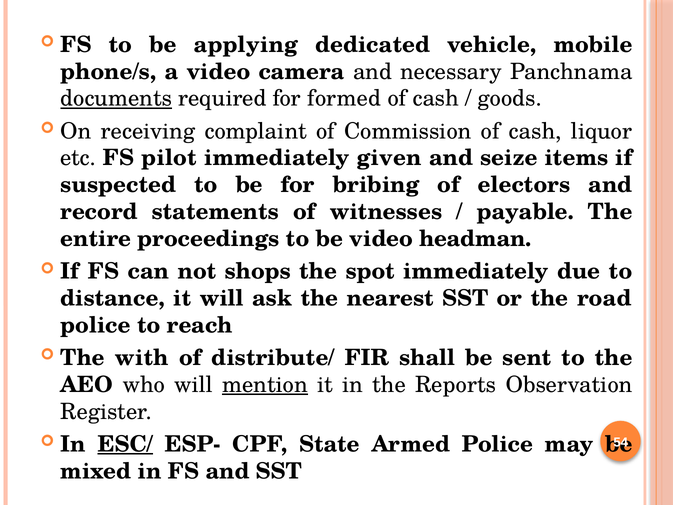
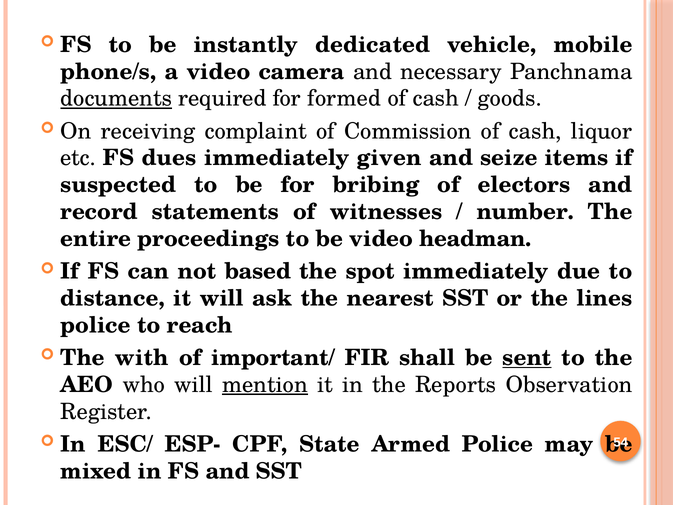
applying: applying -> instantly
pilot: pilot -> dues
payable: payable -> number
shops: shops -> based
road: road -> lines
distribute/: distribute/ -> important/
sent underline: none -> present
ESC/ underline: present -> none
